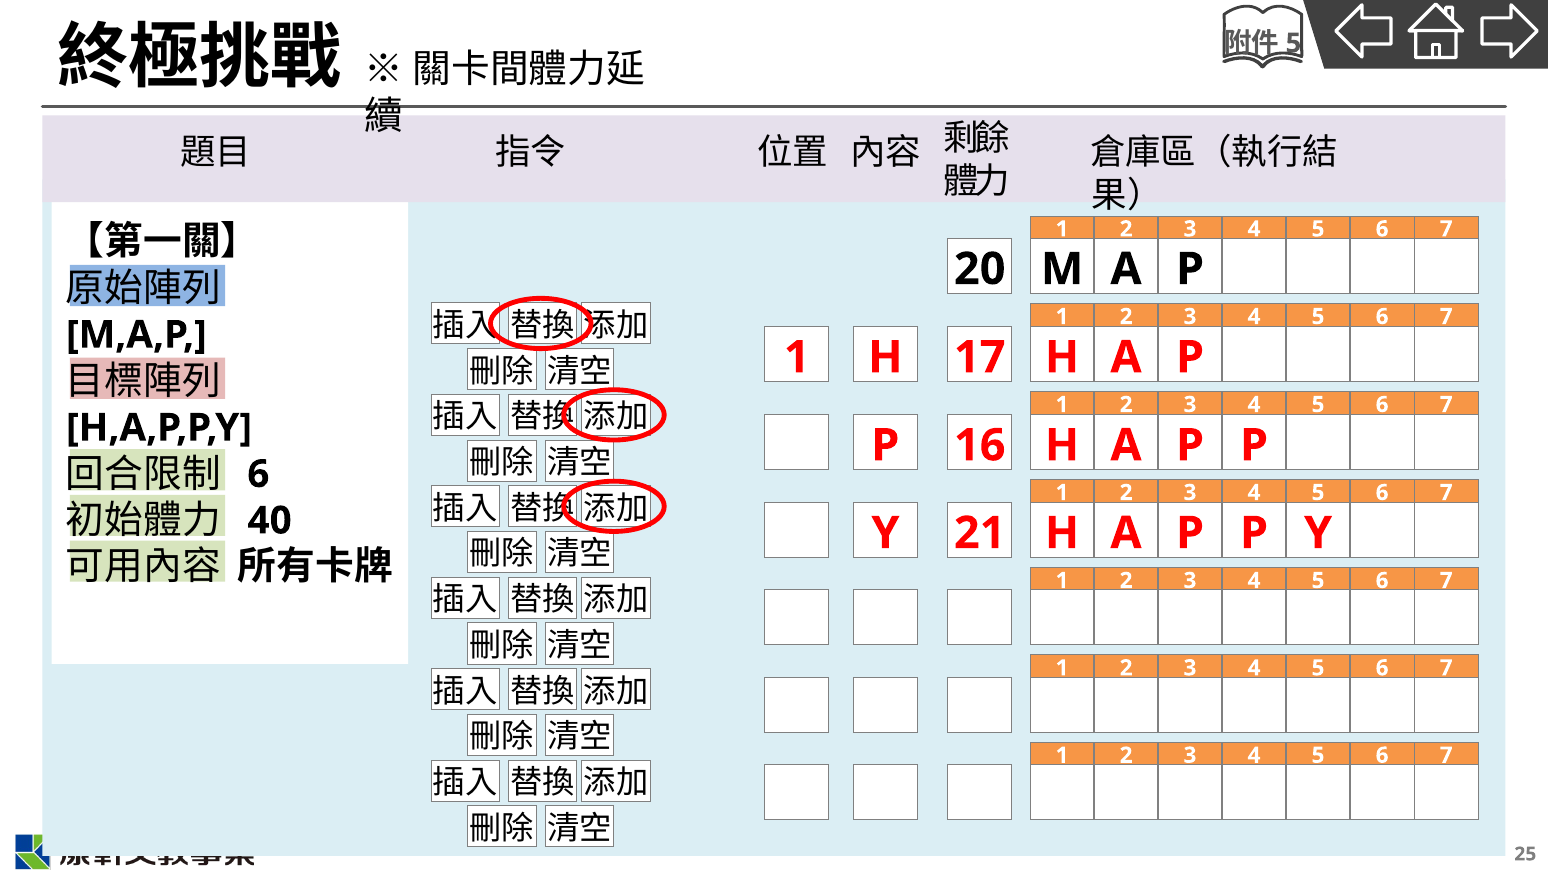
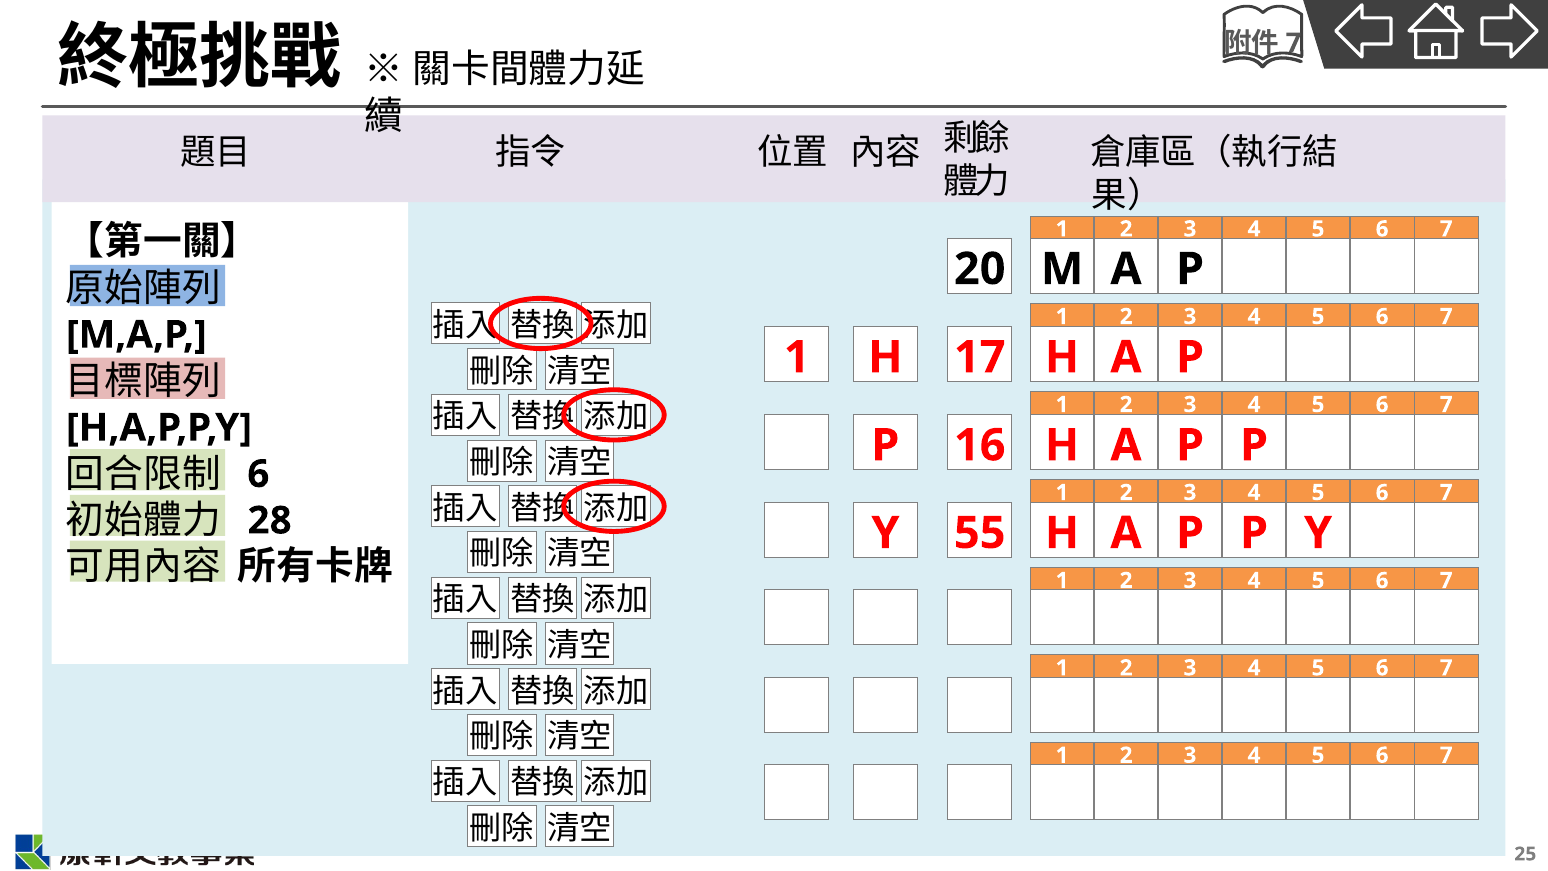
5 at (1293, 43): 5 -> 7
40: 40 -> 28
21: 21 -> 55
